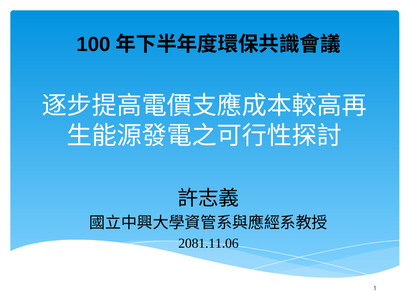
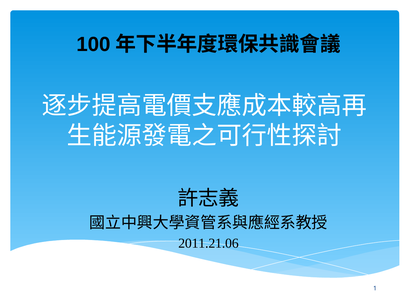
2081.11.06: 2081.11.06 -> 2011.21.06
